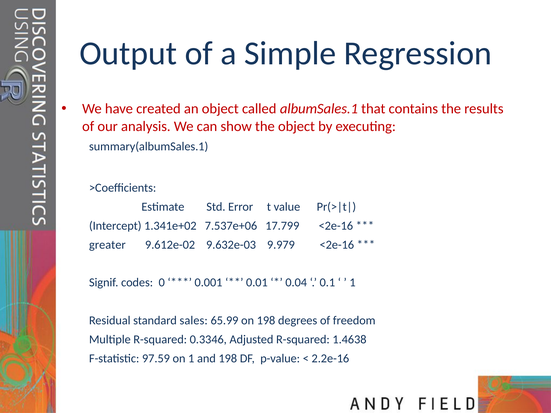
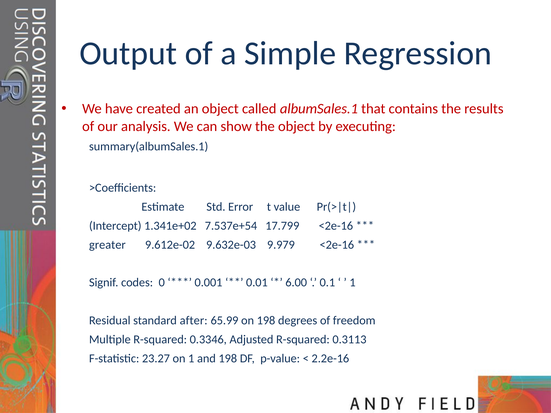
7.537e+06: 7.537e+06 -> 7.537e+54
0.04: 0.04 -> 6.00
sales: sales -> after
1.4638: 1.4638 -> 0.3113
97.59: 97.59 -> 23.27
